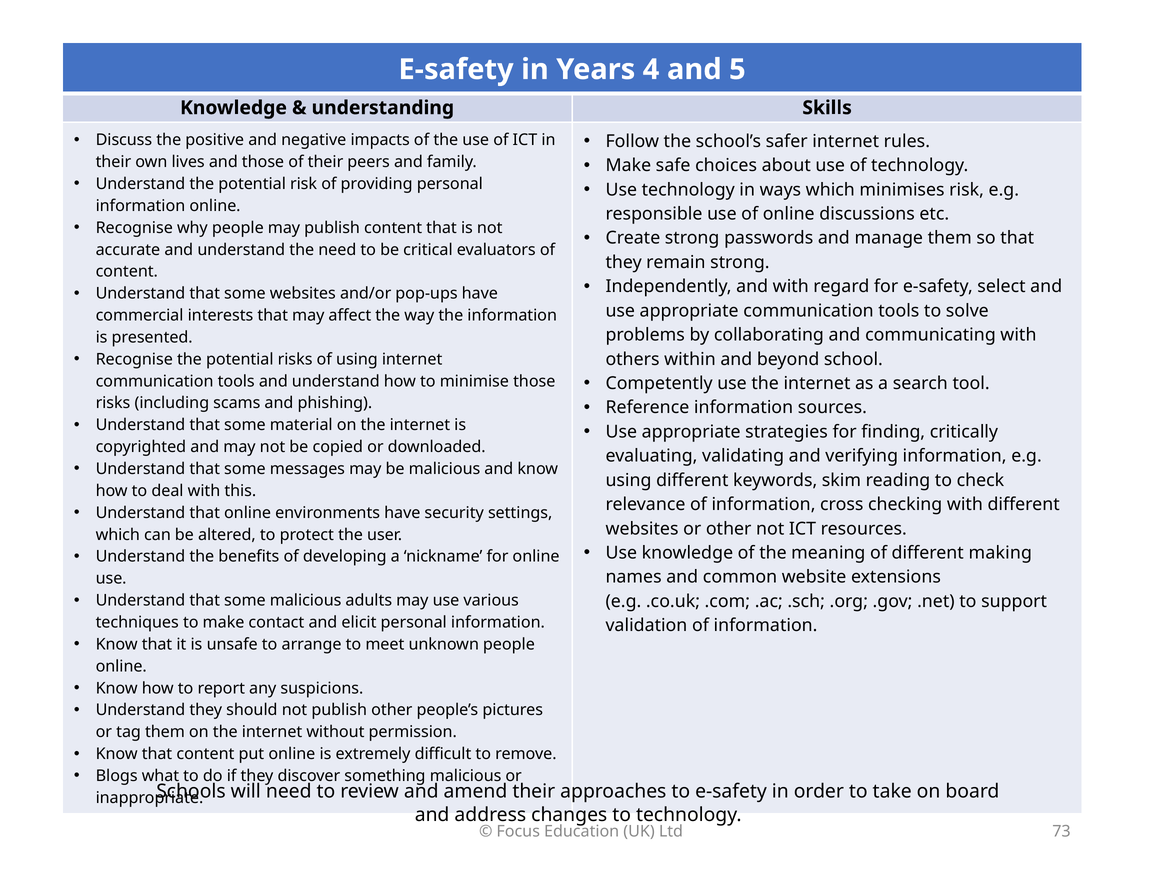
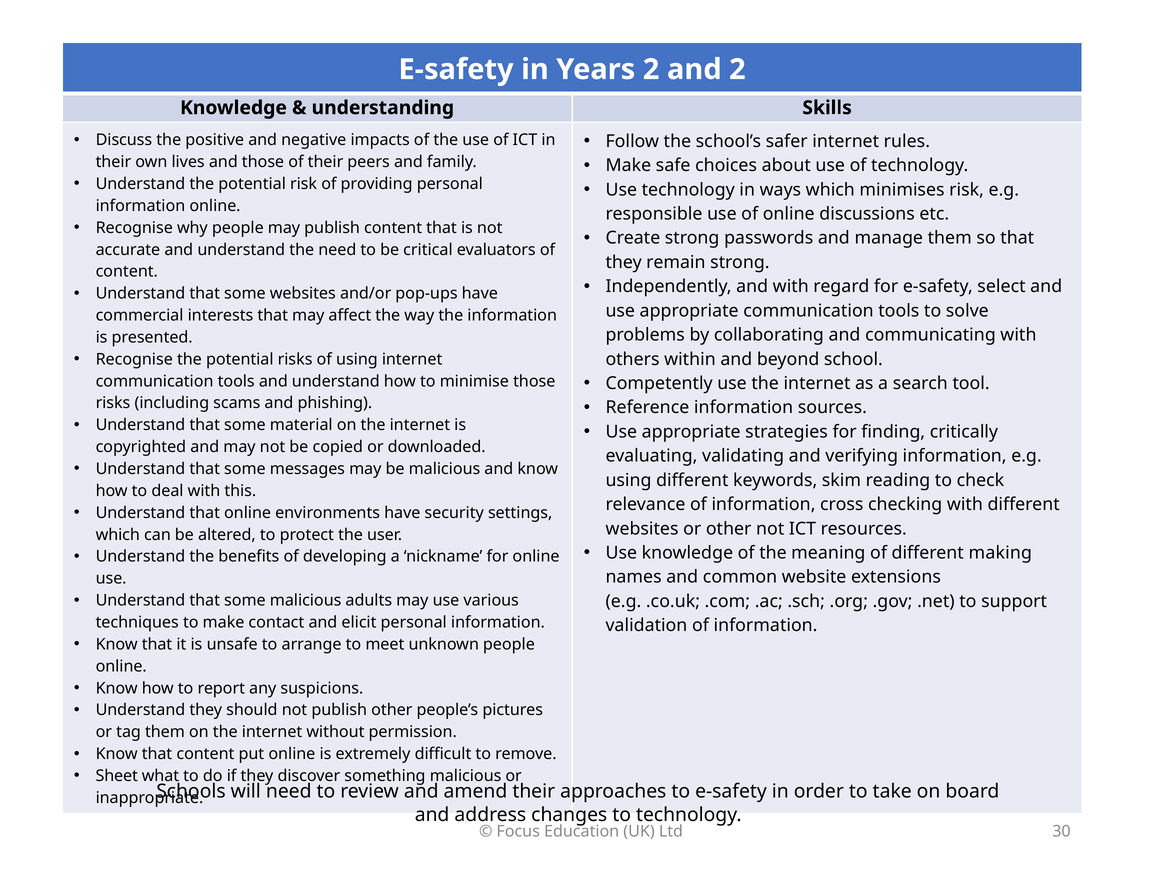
Years 4: 4 -> 2
and 5: 5 -> 2
Blogs: Blogs -> Sheet
73: 73 -> 30
